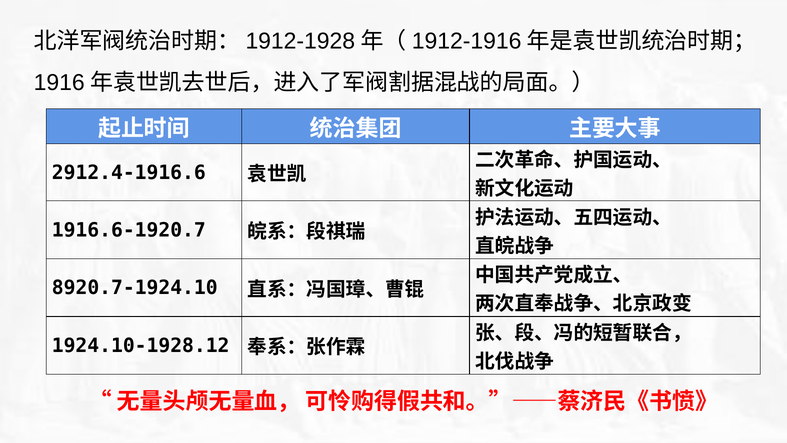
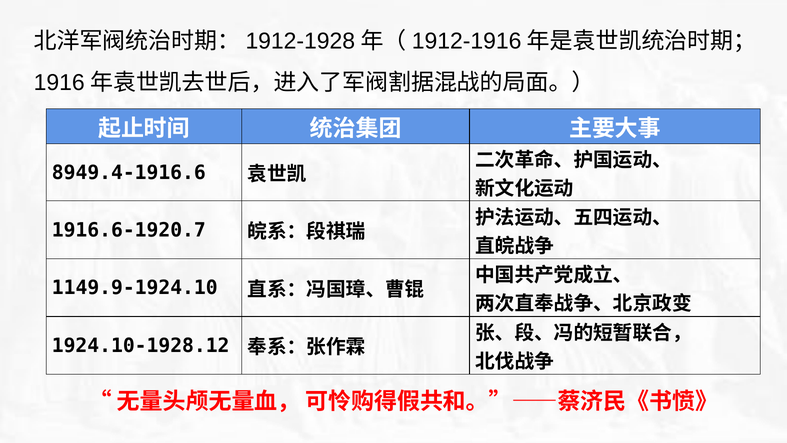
2912.4-1916.6: 2912.4-1916.6 -> 8949.4-1916.6
8920.7-1924.10: 8920.7-1924.10 -> 1149.9-1924.10
